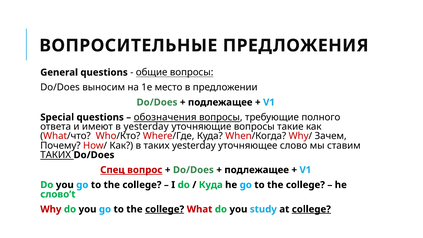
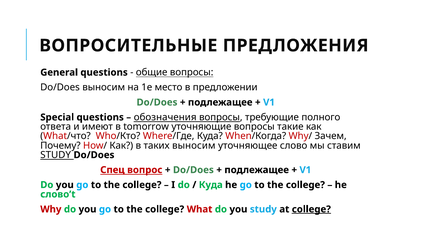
в yesterday: yesterday -> tomorrow
таких yesterday: yesterday -> выносим
ТАКИХ at (56, 155): ТАКИХ -> STUDY
college at (165, 209) underline: present -> none
